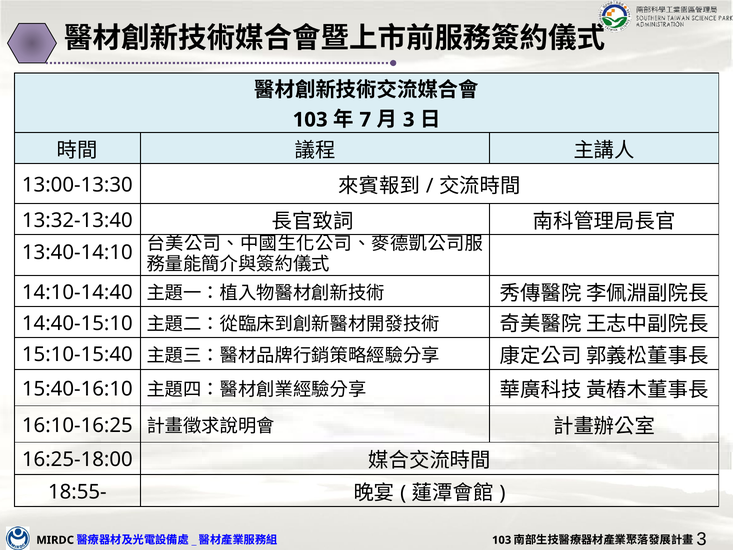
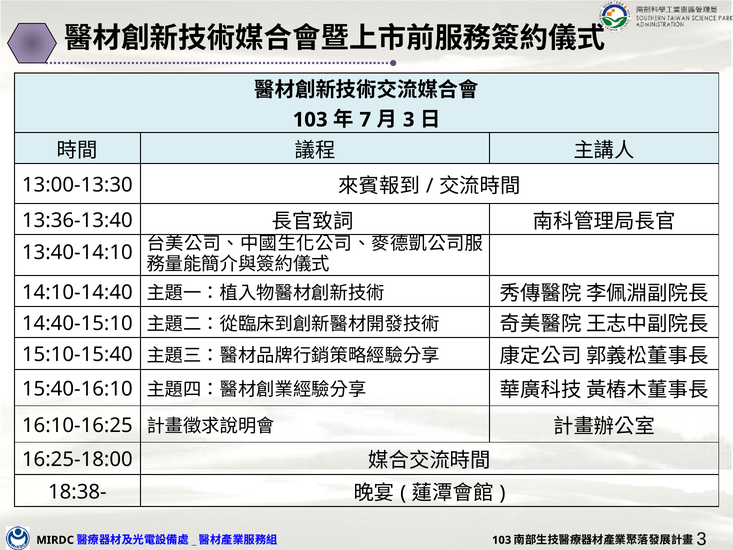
13:32-13:40: 13:32-13:40 -> 13:36-13:40
18:55-: 18:55- -> 18:38-
